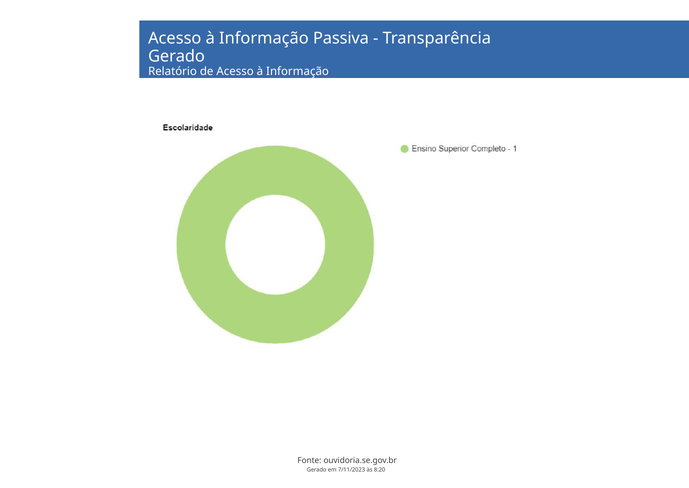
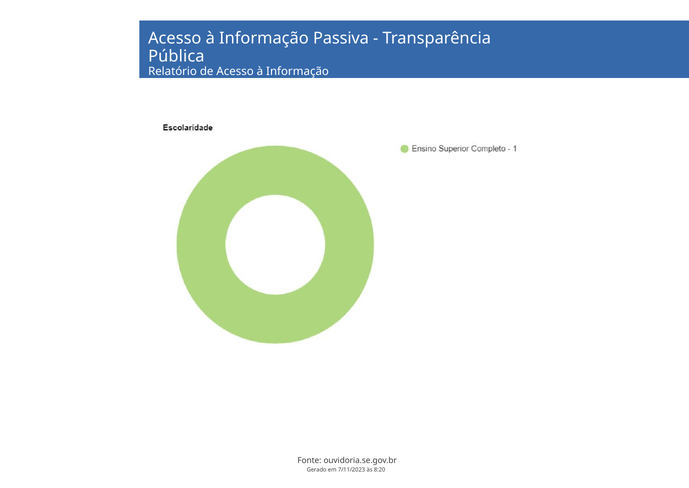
Gerado at (176, 56): Gerado -> Pública
